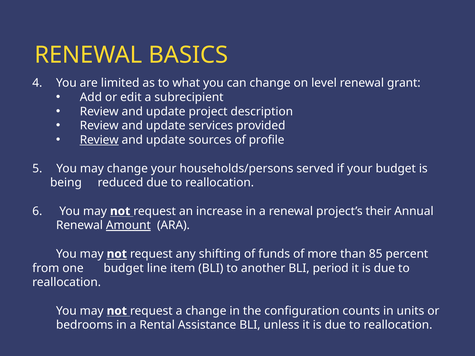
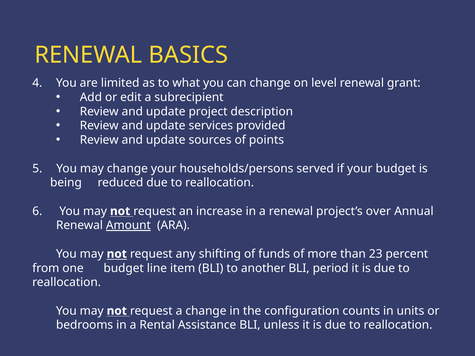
Review at (99, 140) underline: present -> none
profile: profile -> points
their: their -> over
85: 85 -> 23
